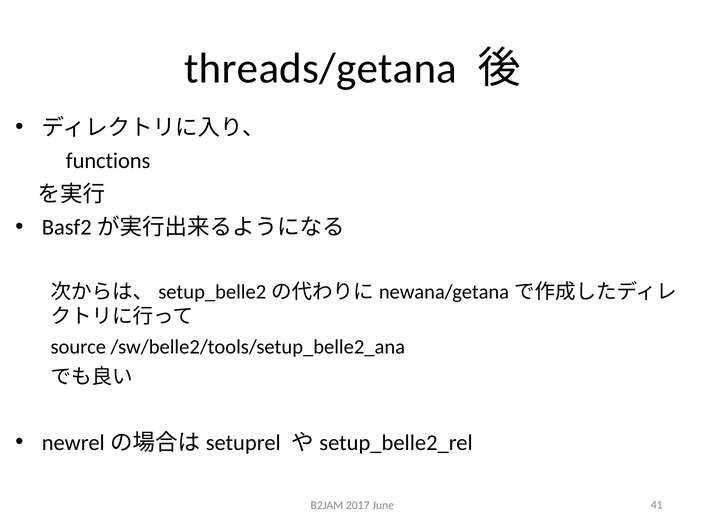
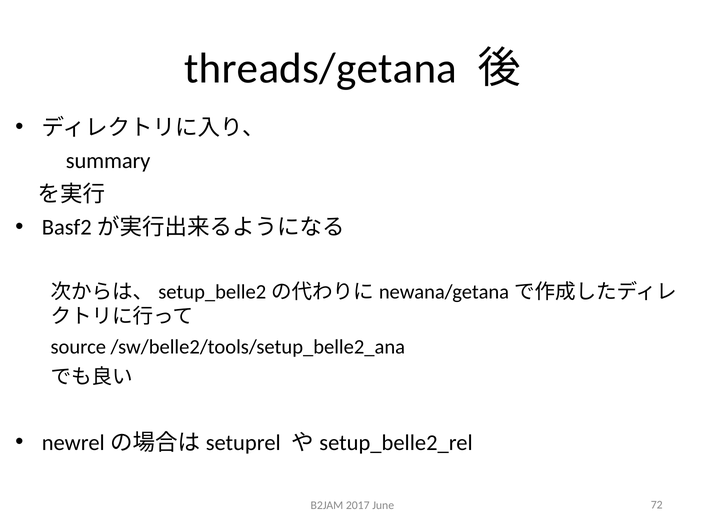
functions: functions -> summary
41: 41 -> 72
